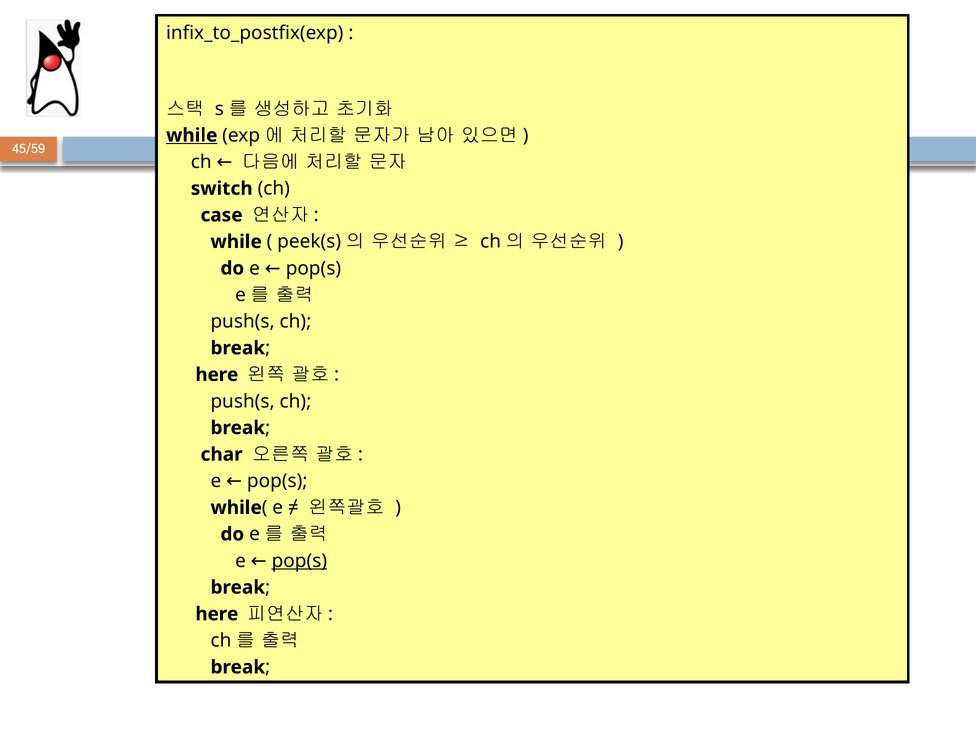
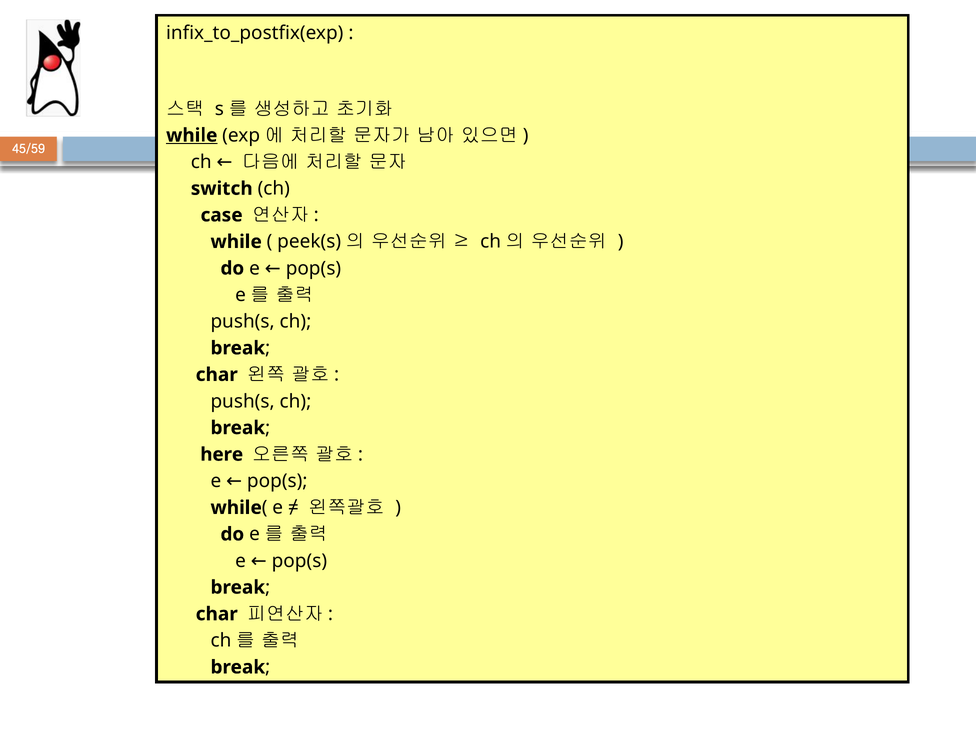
here at (217, 375): here -> char
char: char -> here
pop(s at (299, 561) underline: present -> none
here at (217, 614): here -> char
